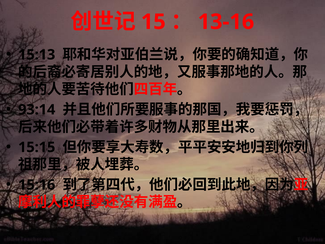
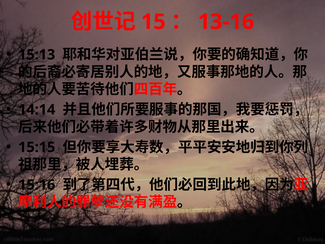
93:14: 93:14 -> 14:14
